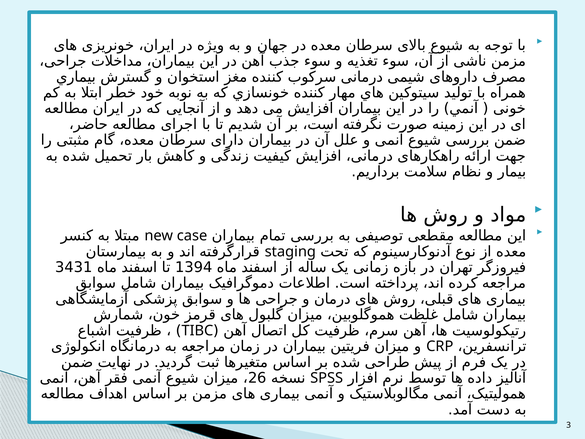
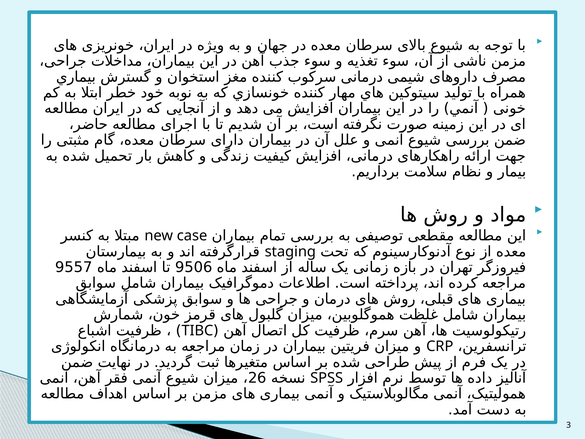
3431: 3431 -> 9557
1394: 1394 -> 9506
